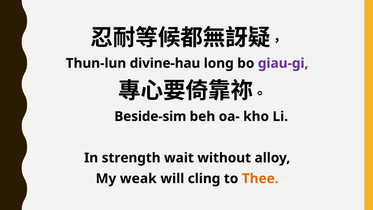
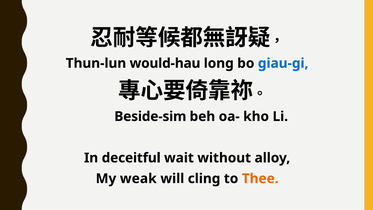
divine-hau: divine-hau -> would-hau
giau-gi colour: purple -> blue
strength: strength -> deceitful
